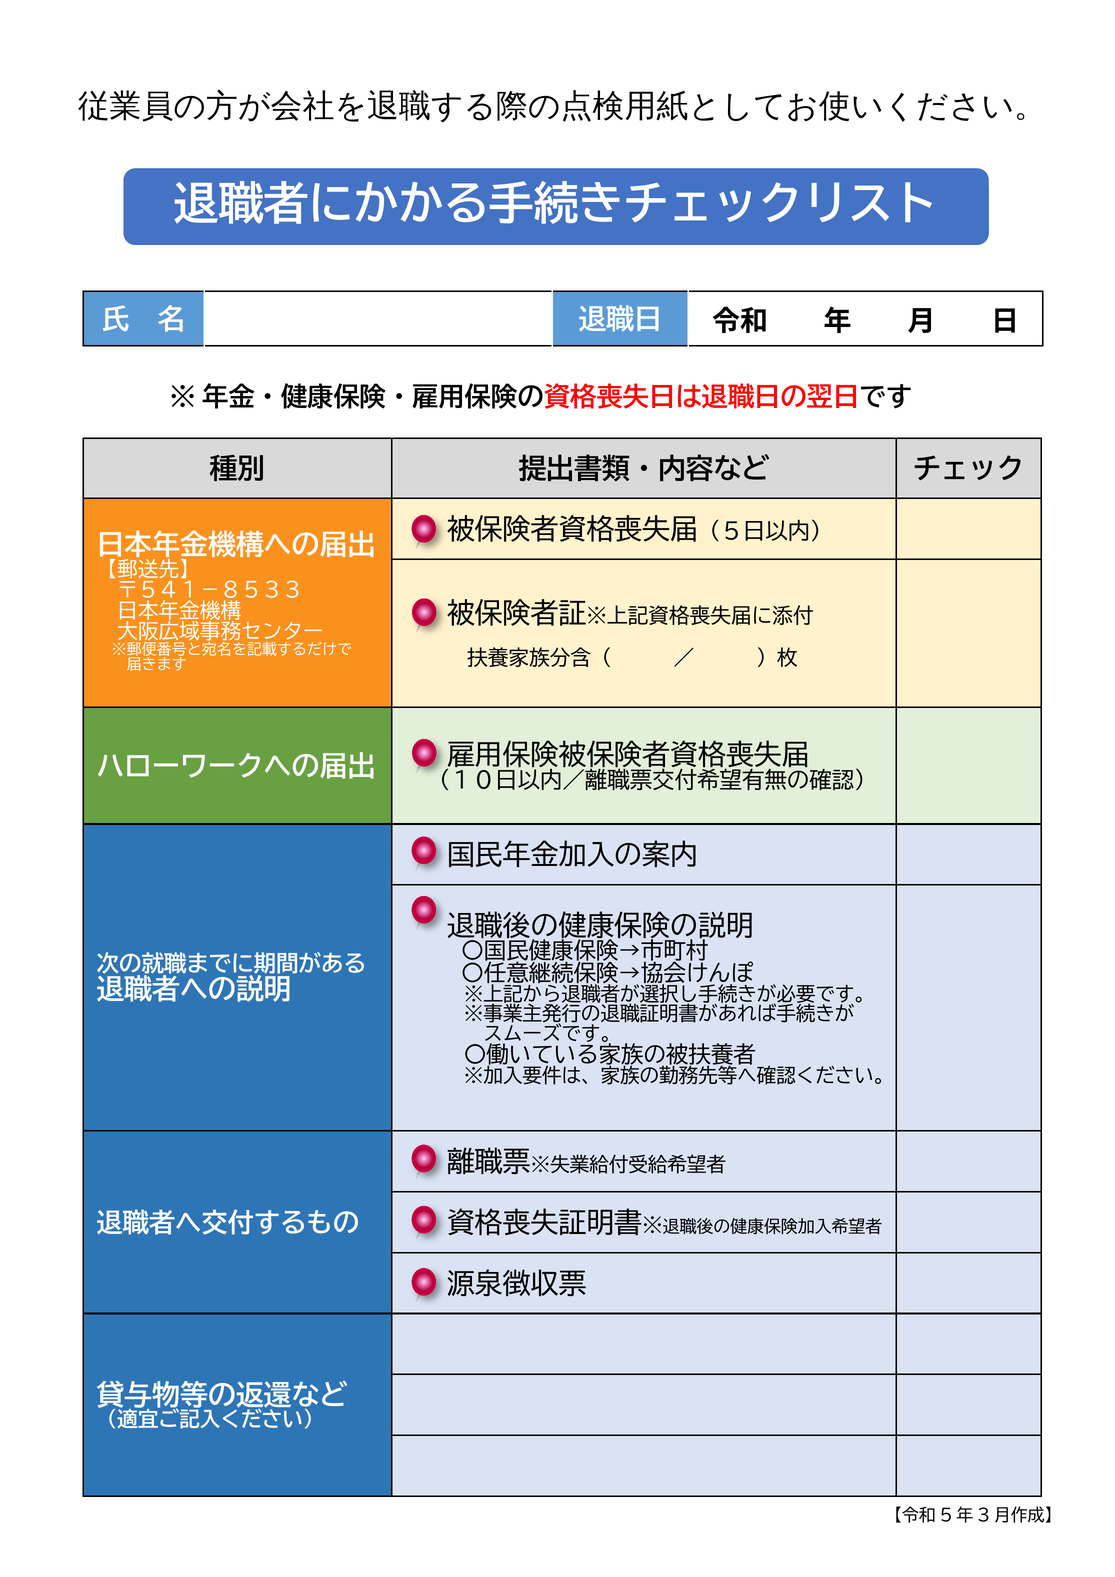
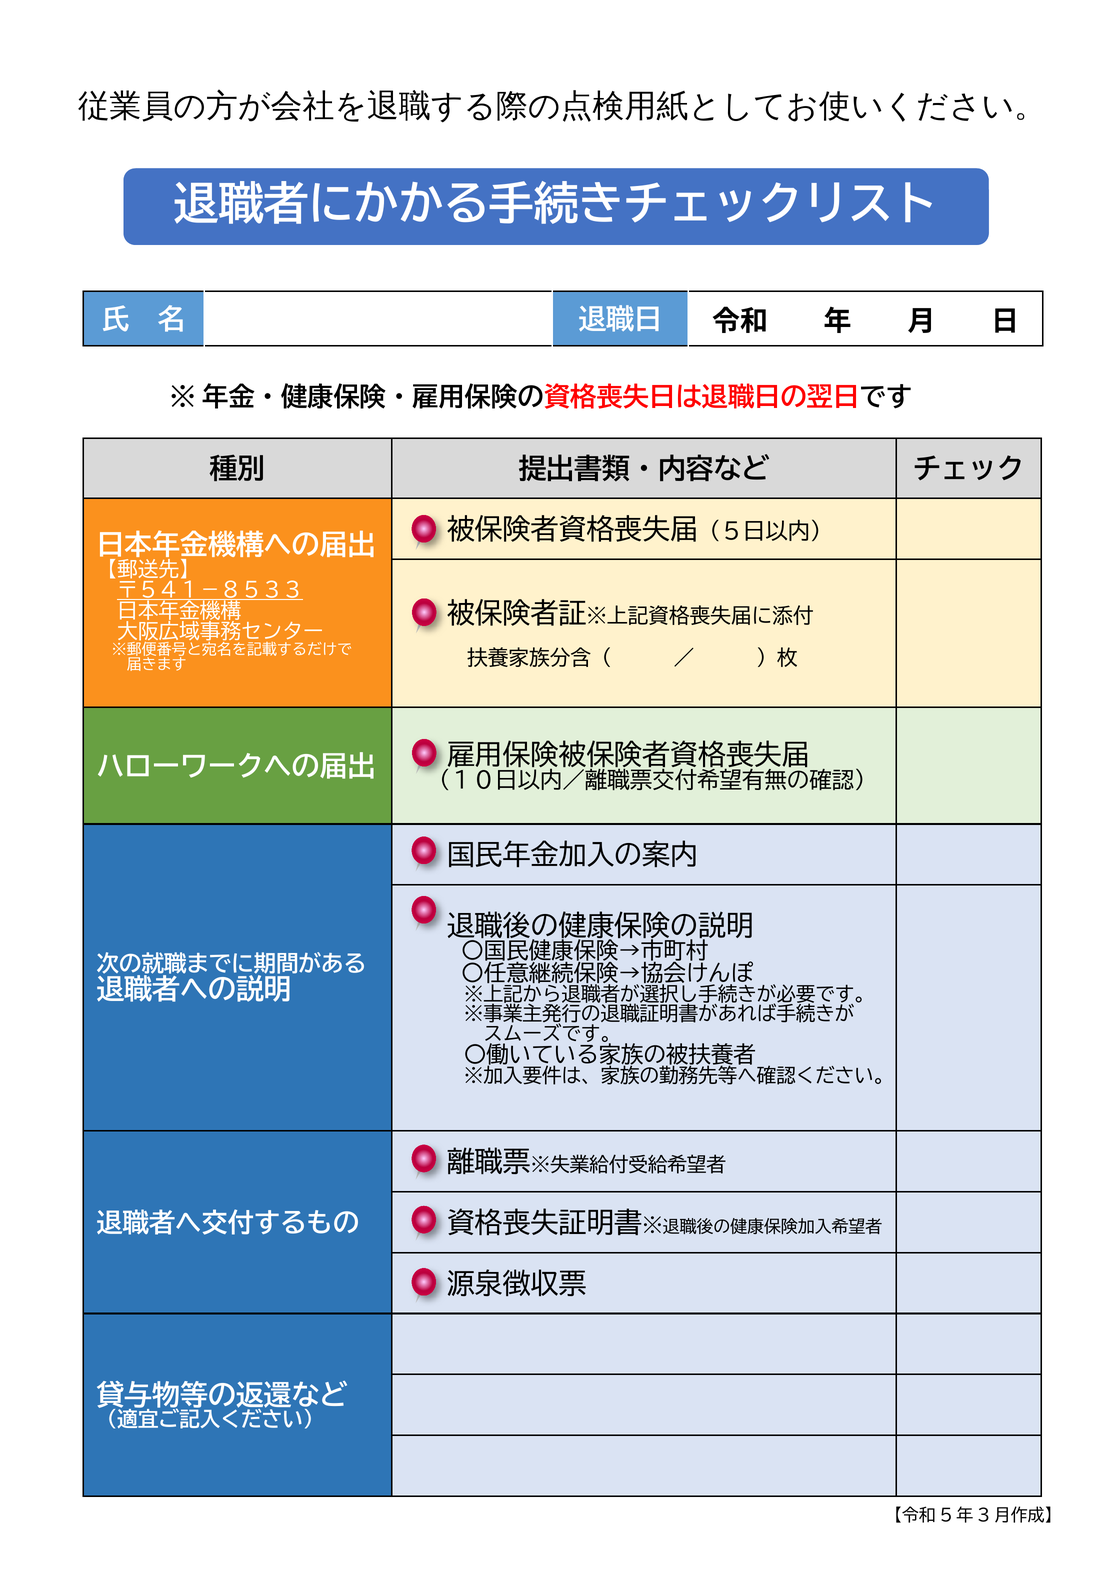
〒５４１－８５３３ underline: none -> present
